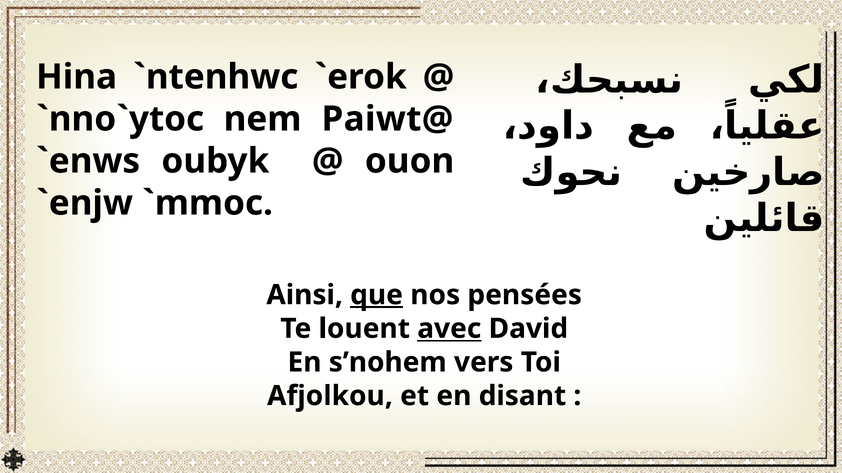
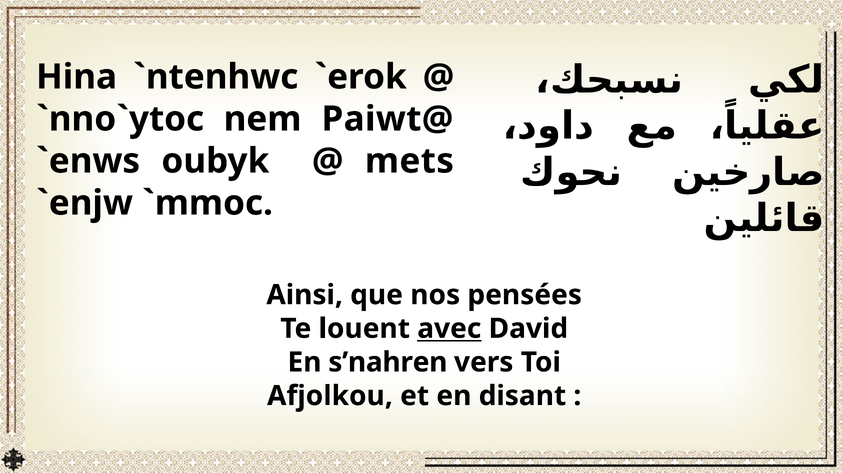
ouon: ouon -> mets
que underline: present -> none
s’nohem: s’nohem -> s’nahren
